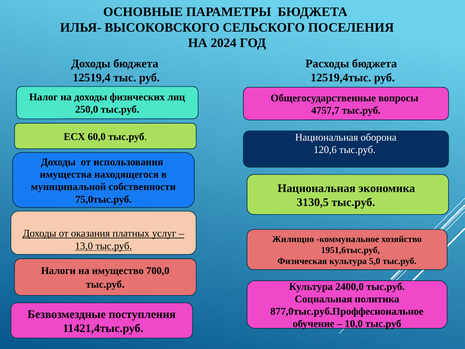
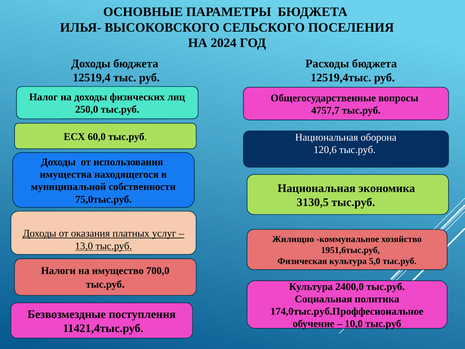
877,0тыс.руб.Проффесиональное: 877,0тыс.руб.Проффесиональное -> 174,0тыс.руб.Проффесиональное
